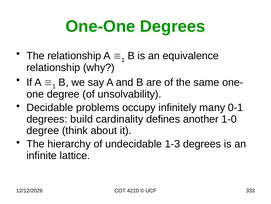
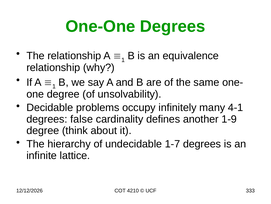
0-1: 0-1 -> 4-1
build: build -> false
1-0: 1-0 -> 1-9
1-3: 1-3 -> 1-7
